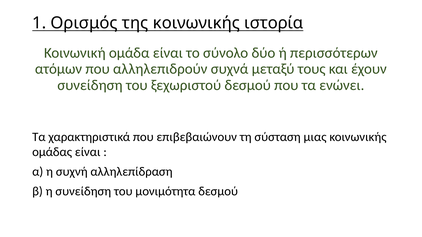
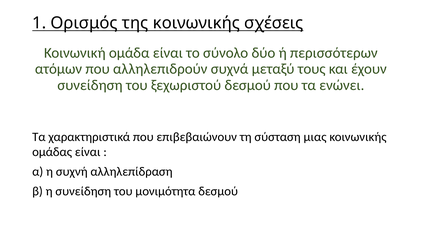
ιστορία: ιστορία -> σχέσεις
